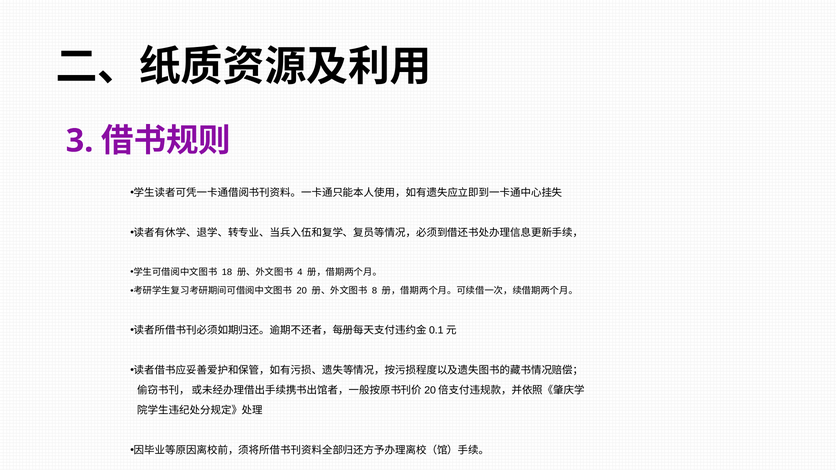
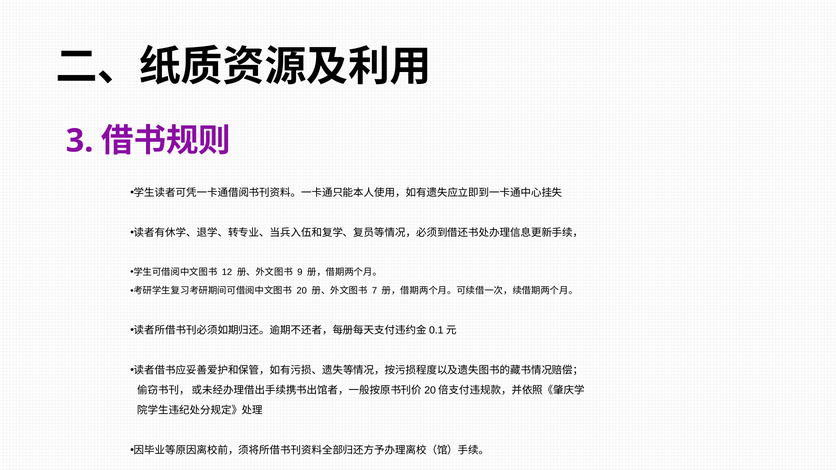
18: 18 -> 12
4: 4 -> 9
8: 8 -> 7
